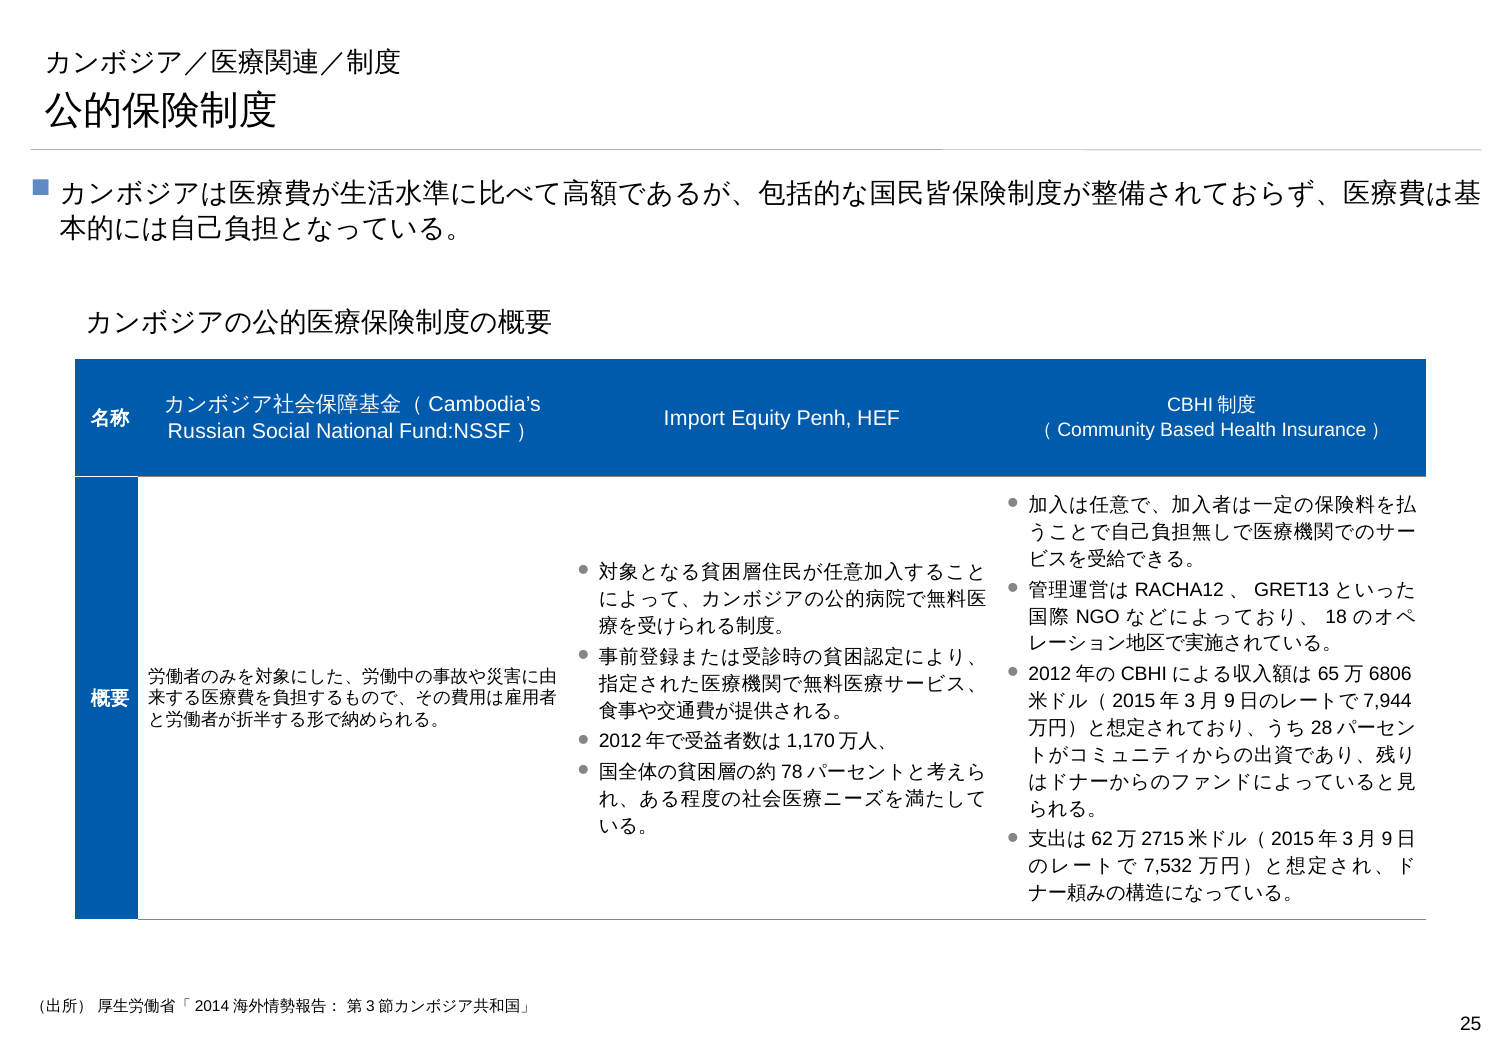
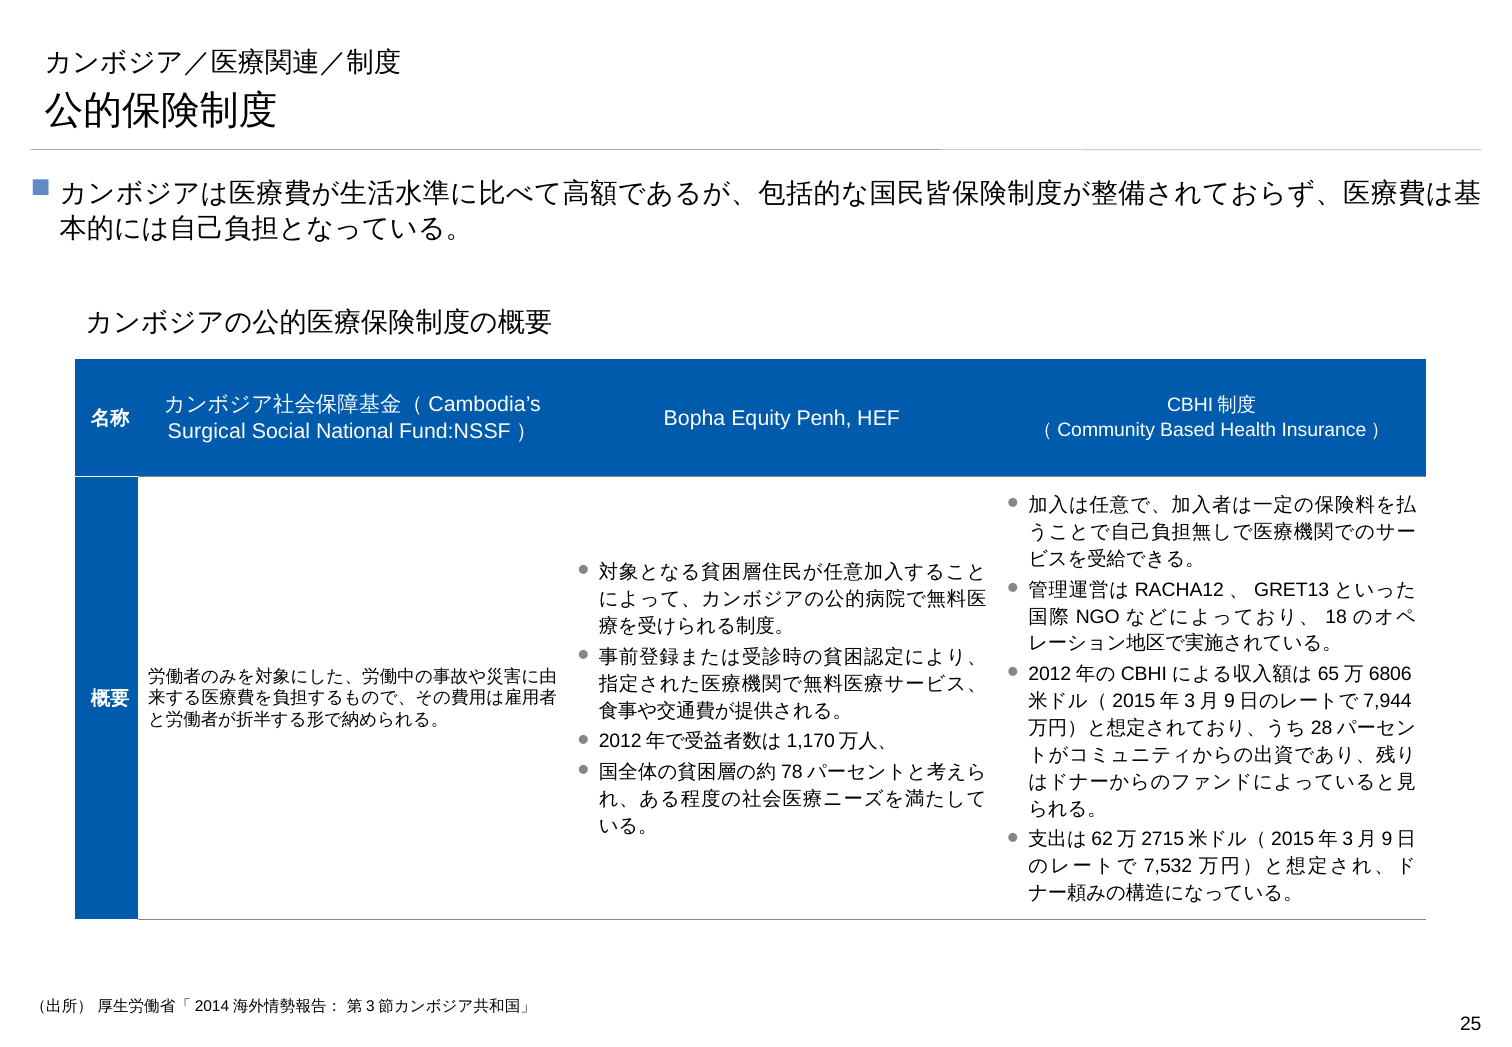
Import: Import -> Bopha
Russian: Russian -> Surgical
